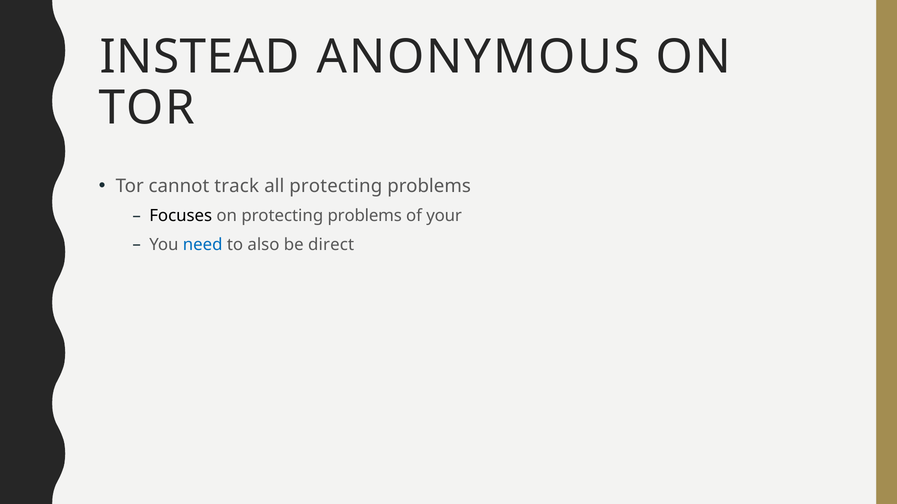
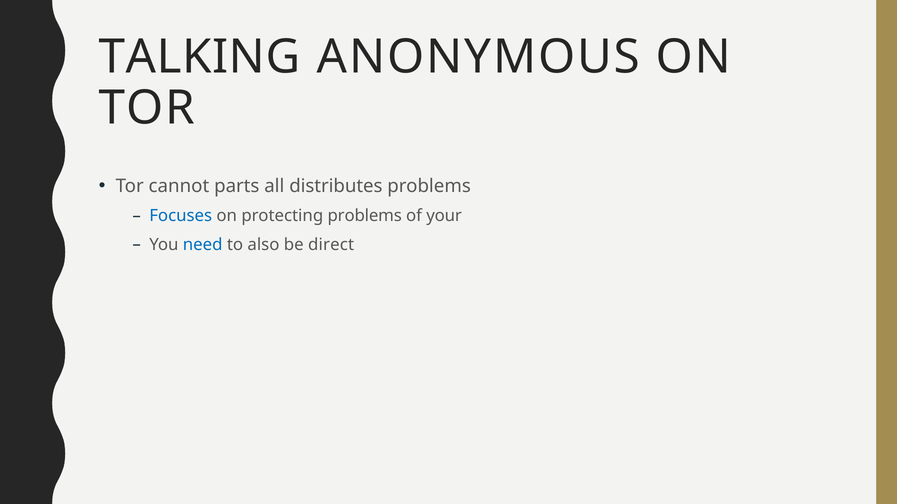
INSTEAD: INSTEAD -> TALKING
track: track -> parts
all protecting: protecting -> distributes
Focuses colour: black -> blue
